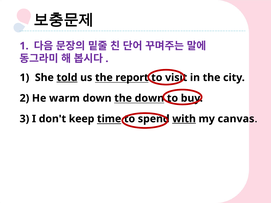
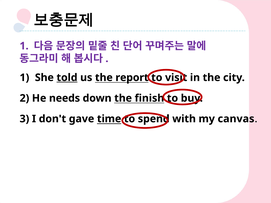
warm: warm -> needs
the down: down -> finish
keep: keep -> gave
with underline: present -> none
